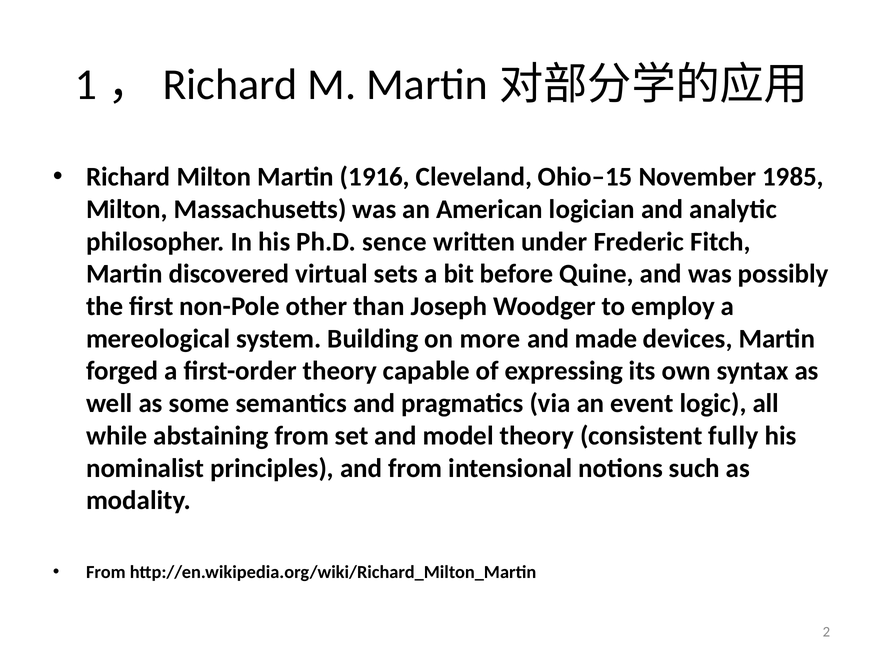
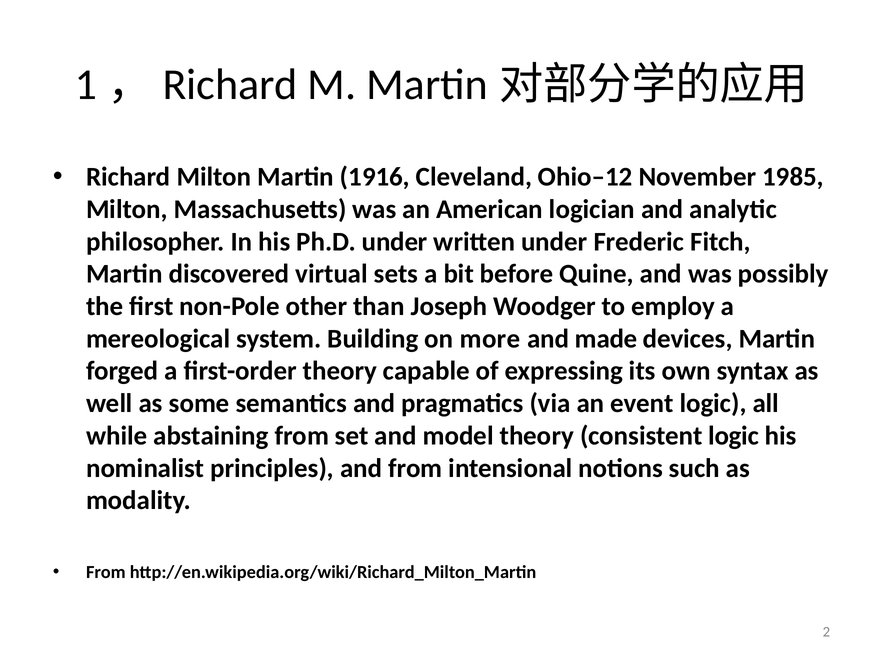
Ohio–15: Ohio–15 -> Ohio–12
Ph.D sence: sence -> under
consistent fully: fully -> logic
